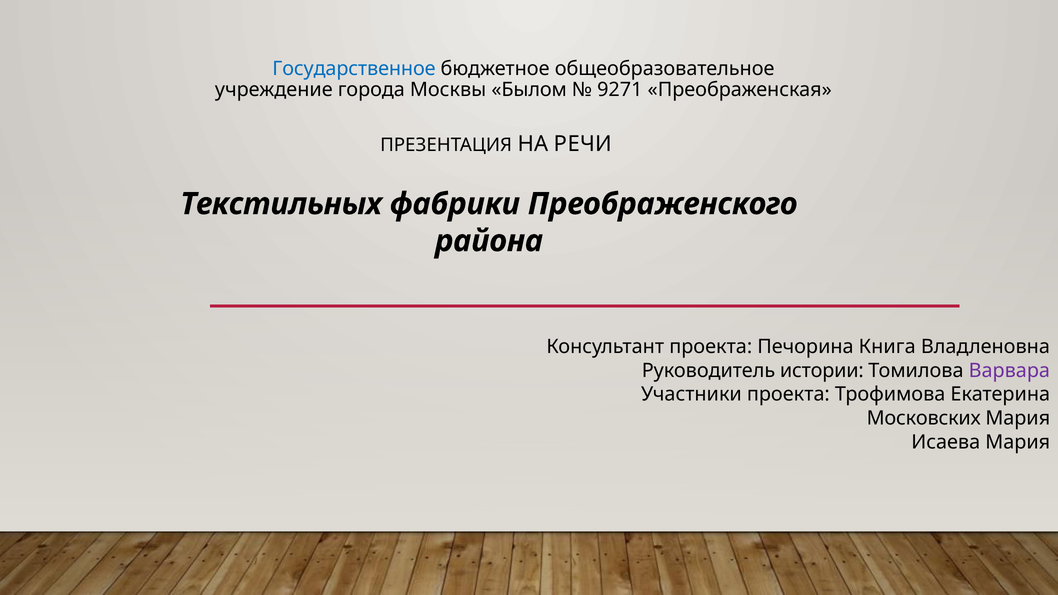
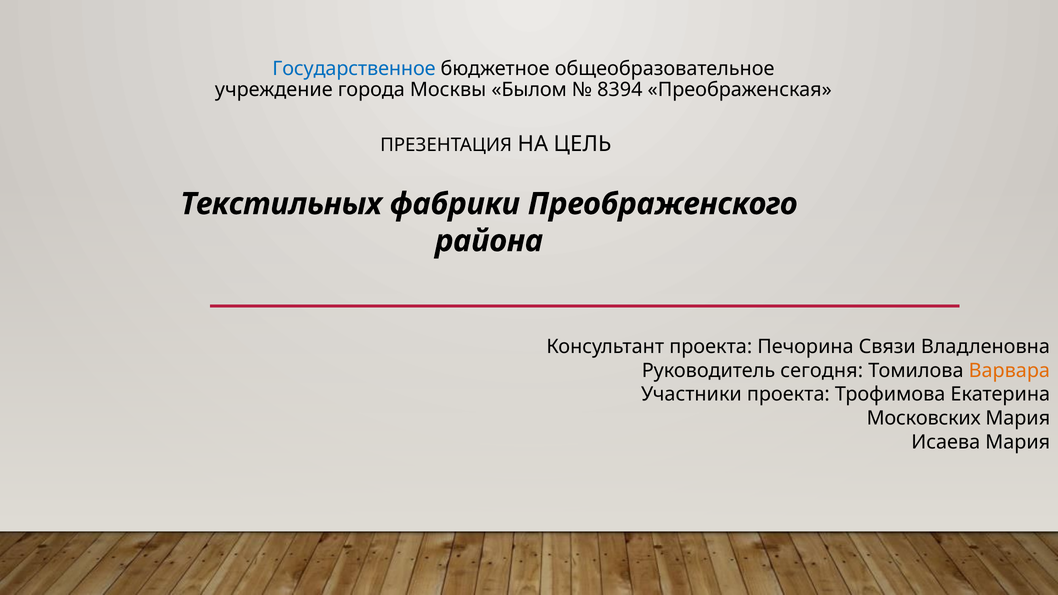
9271: 9271 -> 8394
РЕЧИ: РЕЧИ -> ЦЕЛЬ
Книга: Книга -> Связи
истории: истории -> сегодня
Варвара colour: purple -> orange
